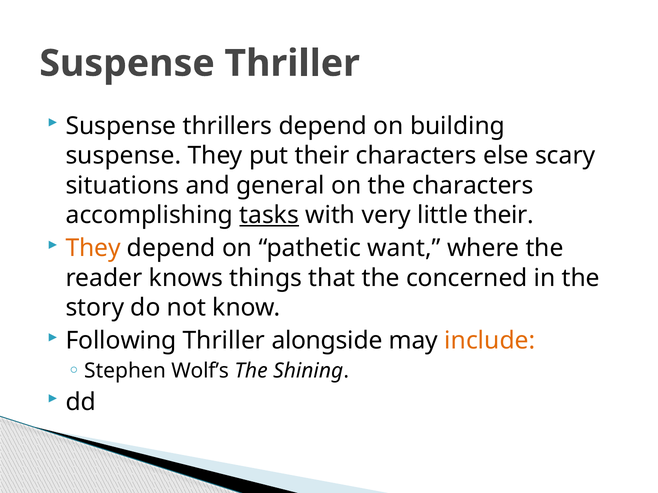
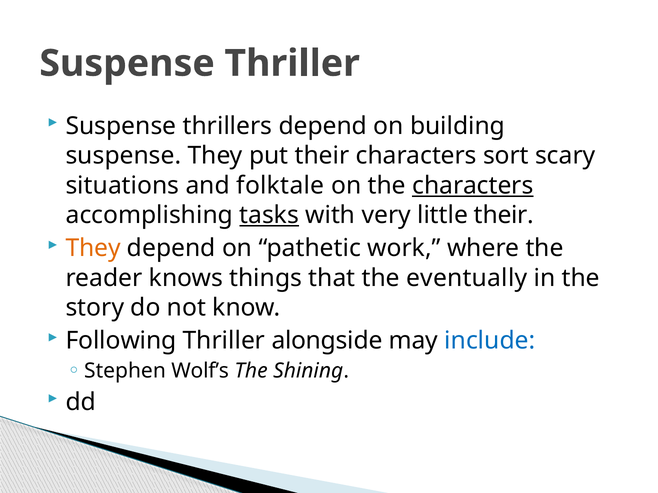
else: else -> sort
general: general -> folktale
characters at (473, 186) underline: none -> present
want: want -> work
concerned: concerned -> eventually
include colour: orange -> blue
